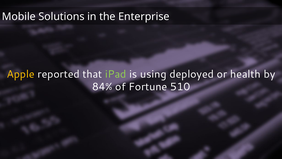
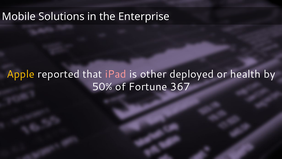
iPad colour: light green -> pink
using: using -> other
84%: 84% -> 50%
510: 510 -> 367
